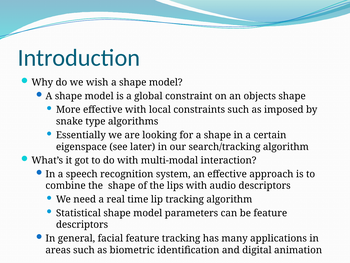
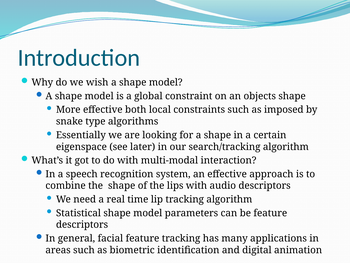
effective with: with -> both
